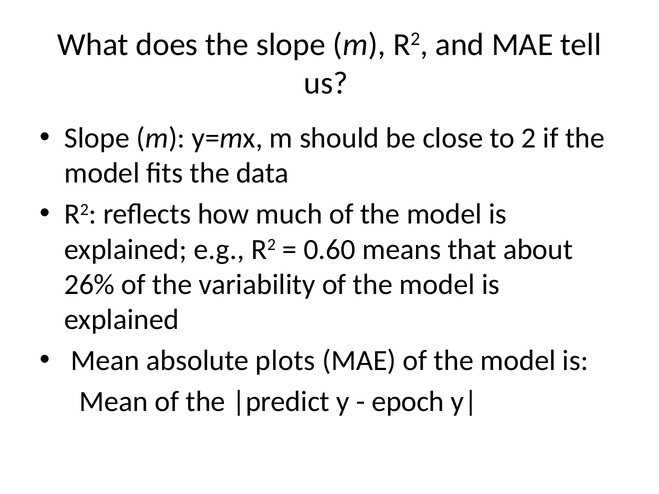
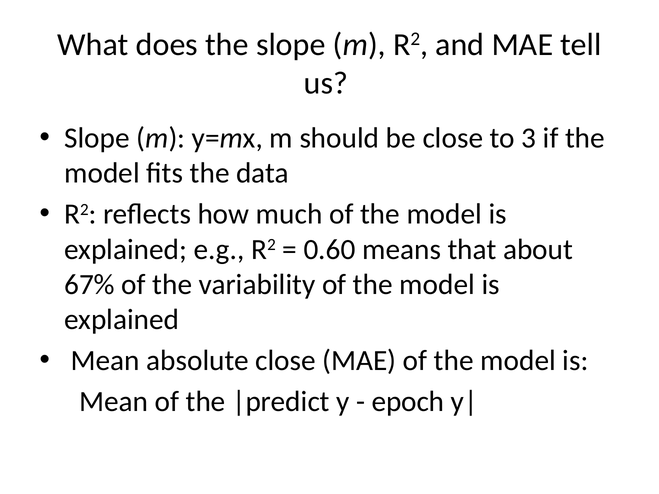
2: 2 -> 3
26%: 26% -> 67%
absolute plots: plots -> close
